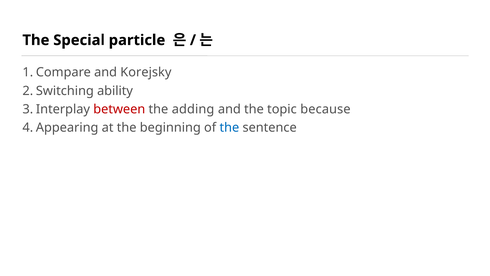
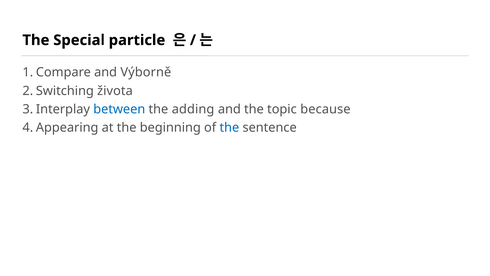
Korejsky: Korejsky -> Výborně
ability: ability -> života
between colour: red -> blue
